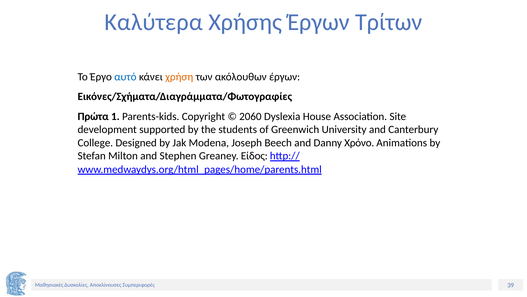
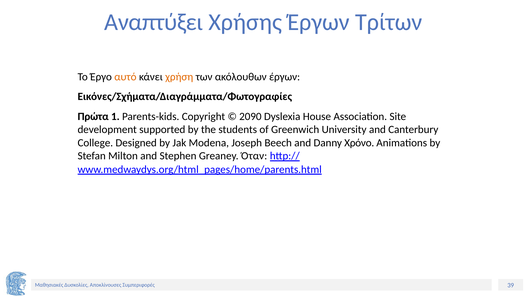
Καλύτερα: Καλύτερα -> Αναπτύξει
αυτό colour: blue -> orange
2060: 2060 -> 2090
Είδος: Είδος -> Όταν
